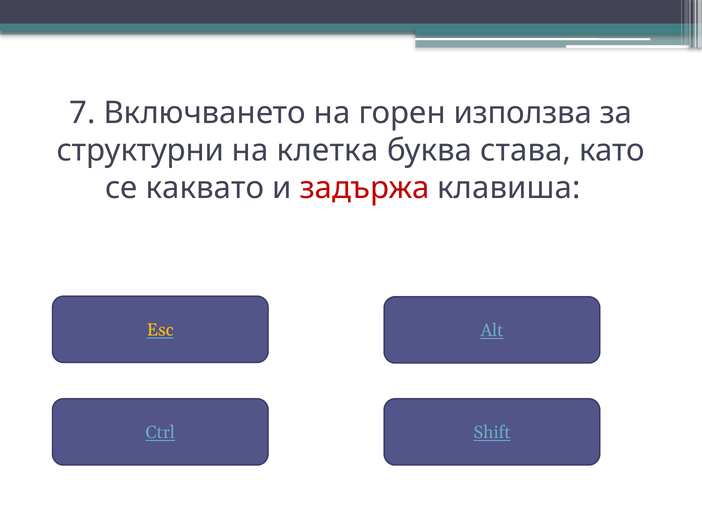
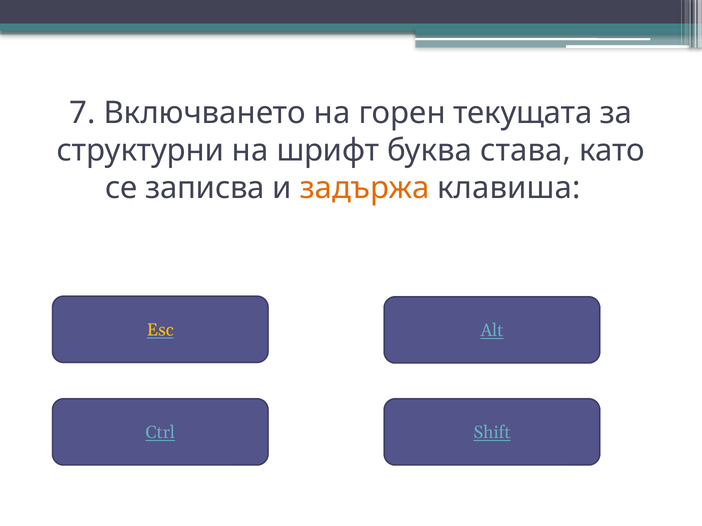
използва: използва -> текущата
клетка: клетка -> шрифт
каквато: каквато -> записва
задържа colour: red -> orange
